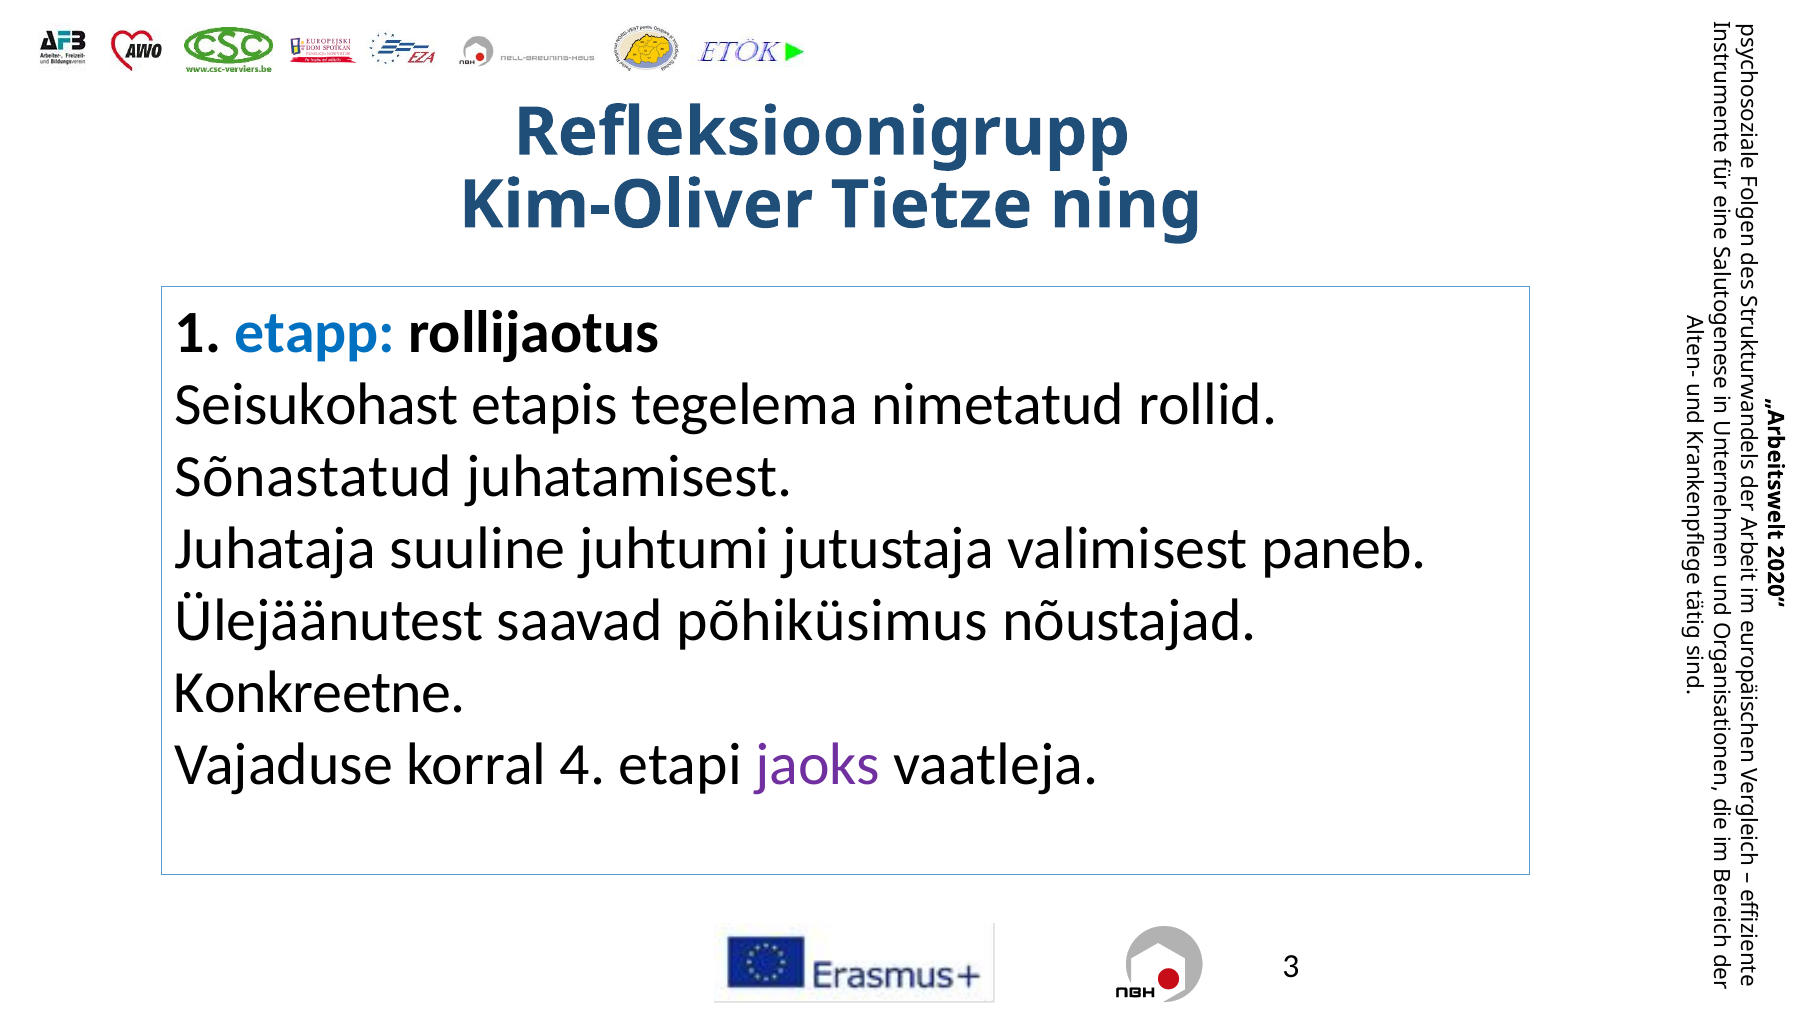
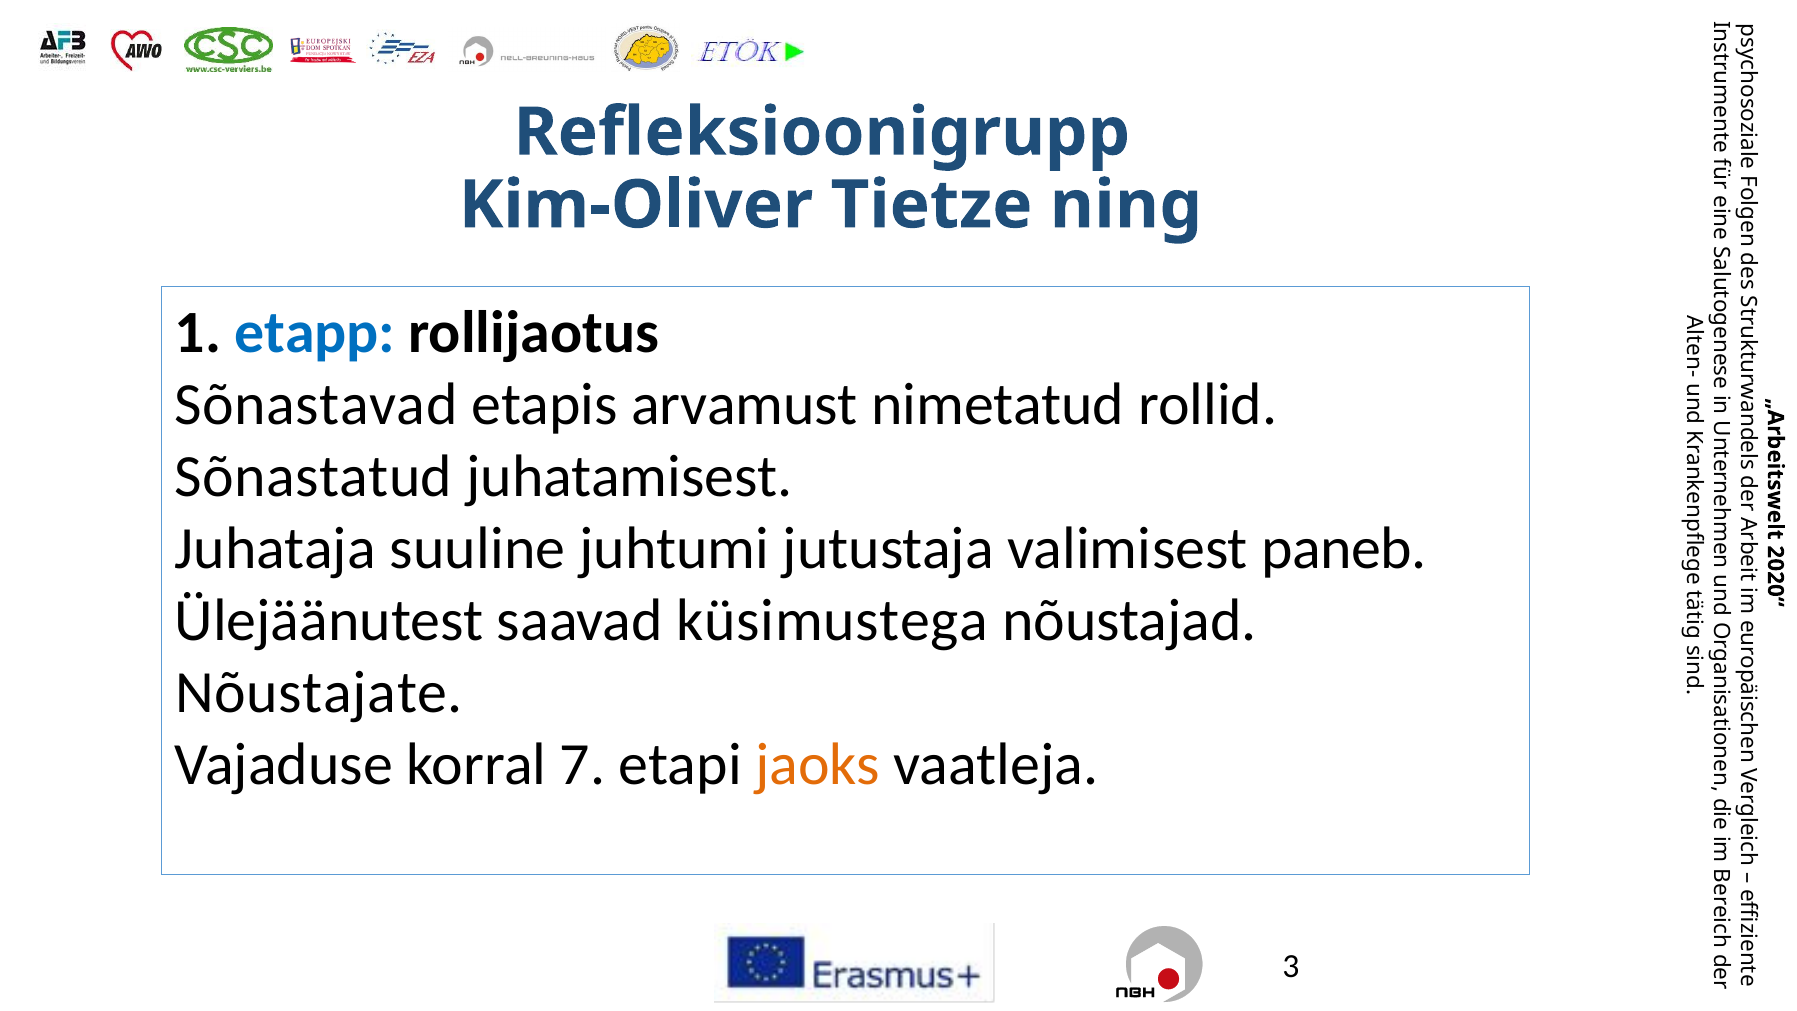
Seisukohast: Seisukohast -> Sõnastavad
tegelema: tegelema -> arvamust
põhiküsimus: põhiküsimus -> küsimustega
Konkreetne: Konkreetne -> Nõustajate
4: 4 -> 7
jaoks colour: purple -> orange
